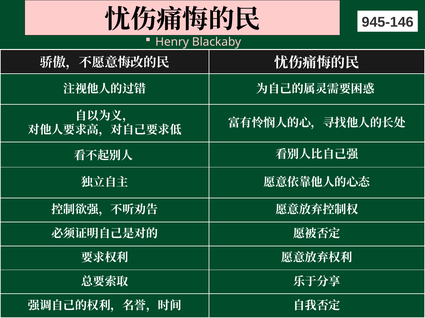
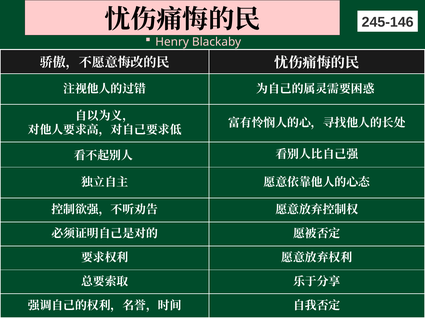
945-146: 945-146 -> 245-146
